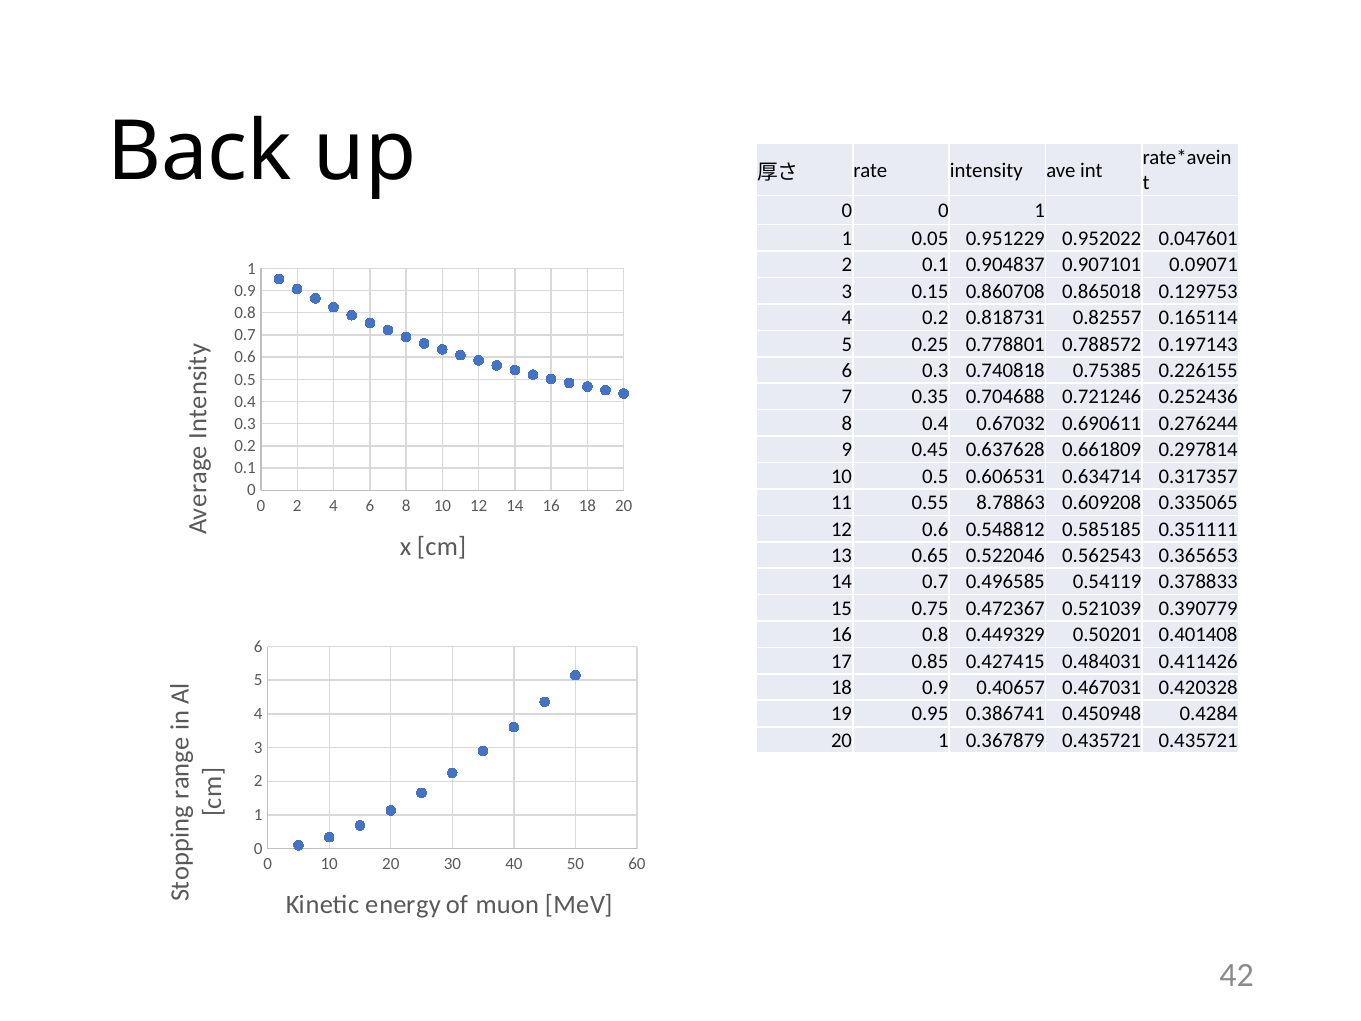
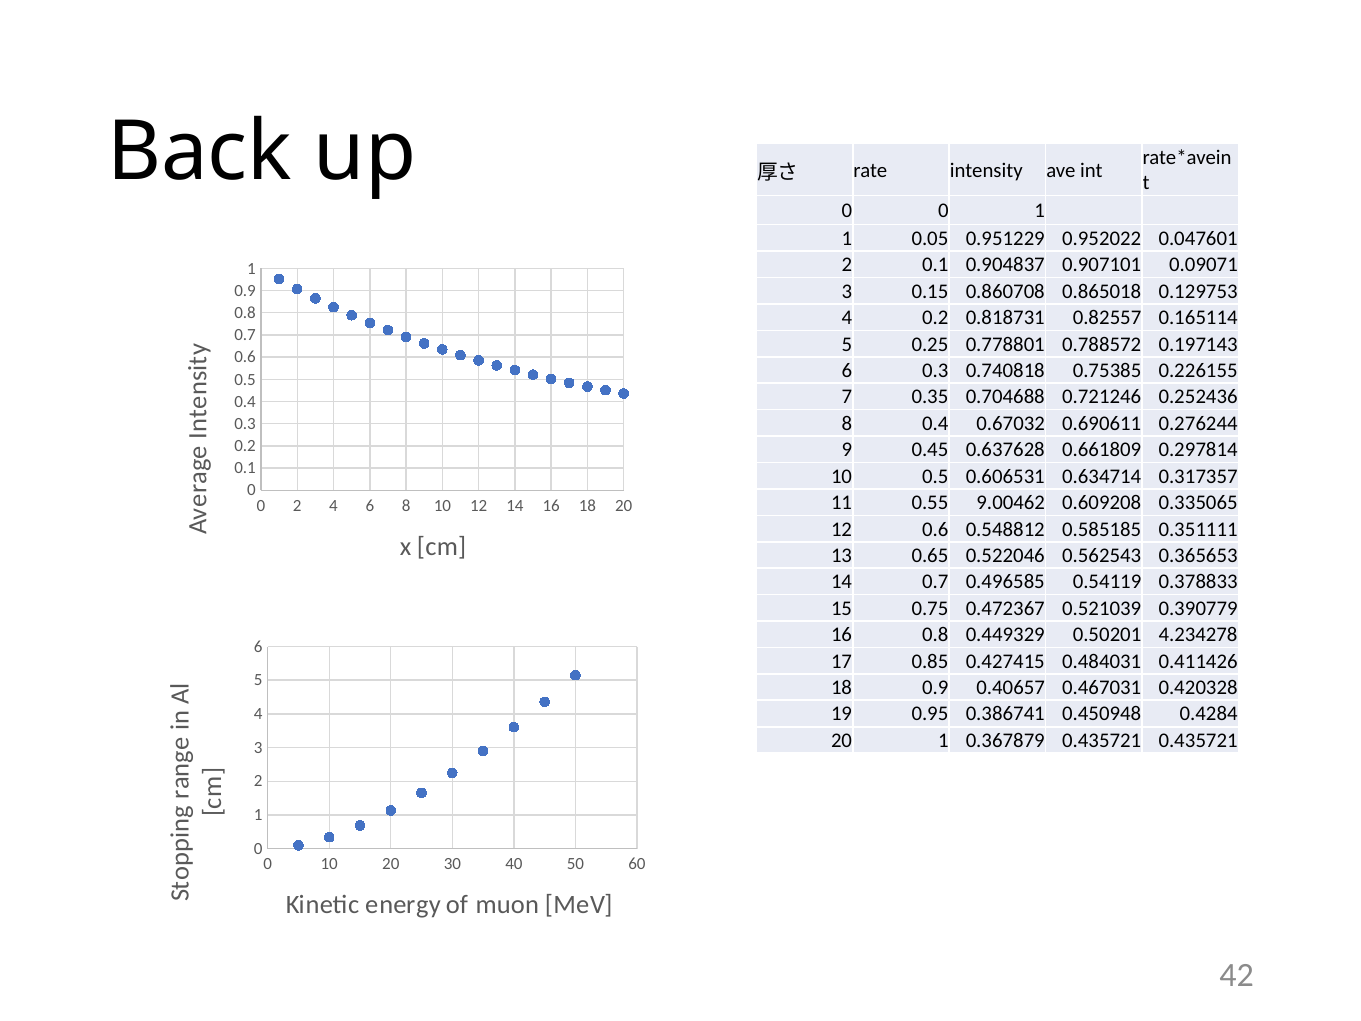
8.78863: 8.78863 -> 9.00462
0.401408: 0.401408 -> 4.234278
